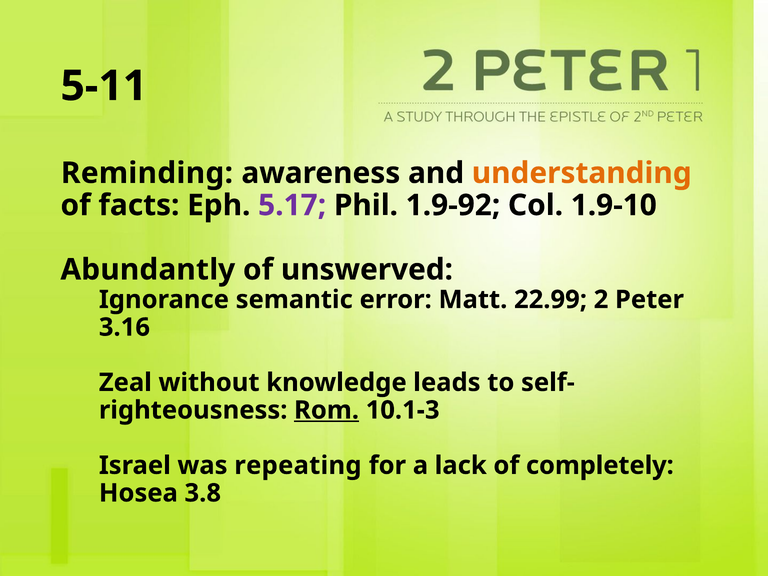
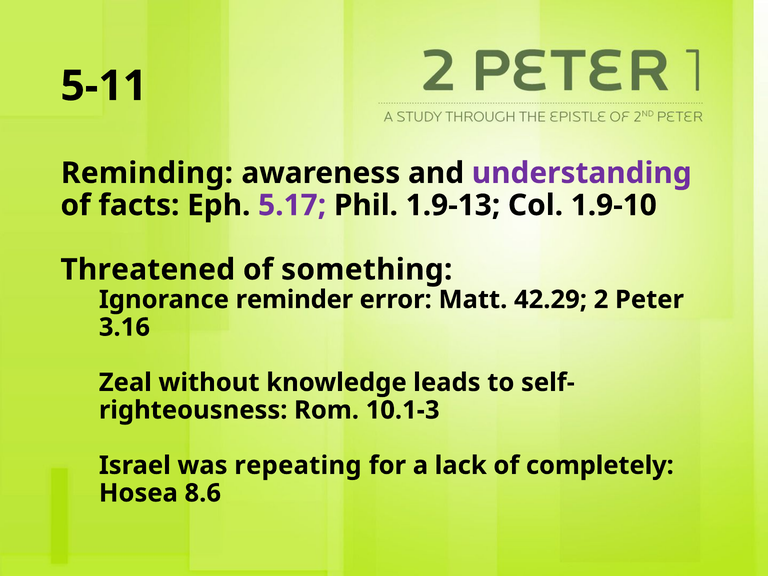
understanding colour: orange -> purple
1.9-92: 1.9-92 -> 1.9-13
Abundantly: Abundantly -> Threatened
unswerved: unswerved -> something
semantic: semantic -> reminder
22.99: 22.99 -> 42.29
Rom underline: present -> none
3.8: 3.8 -> 8.6
